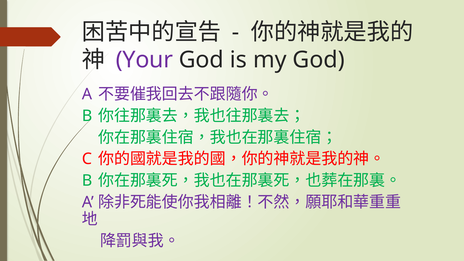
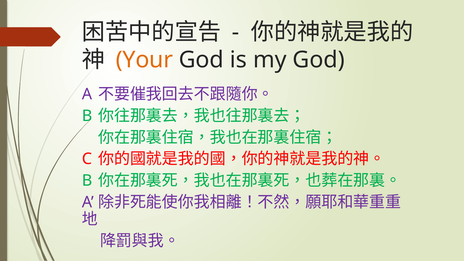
Your colour: purple -> orange
